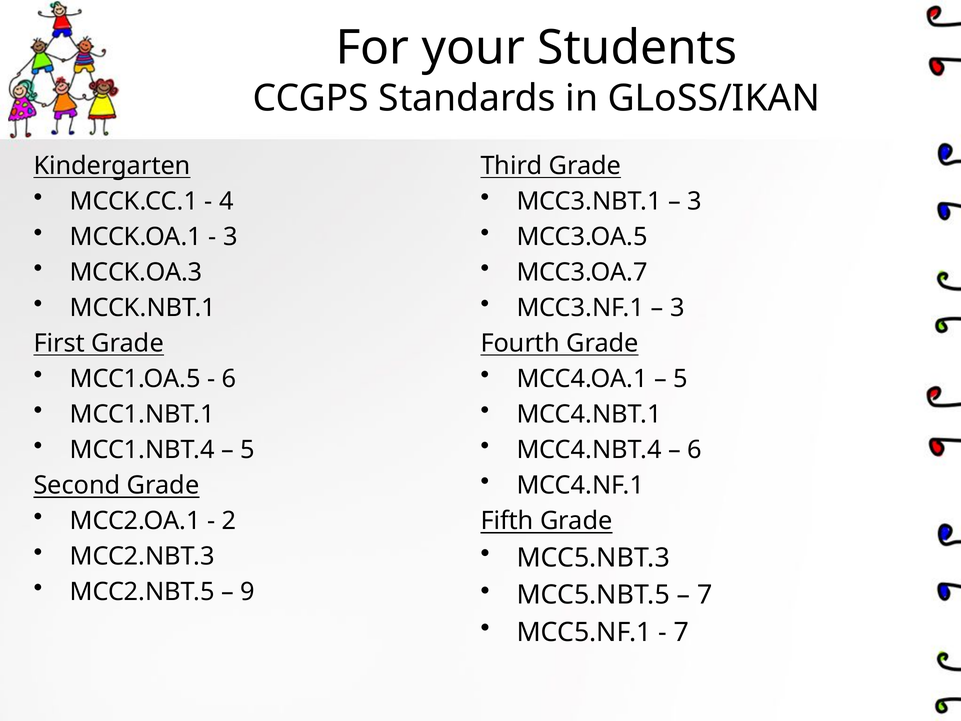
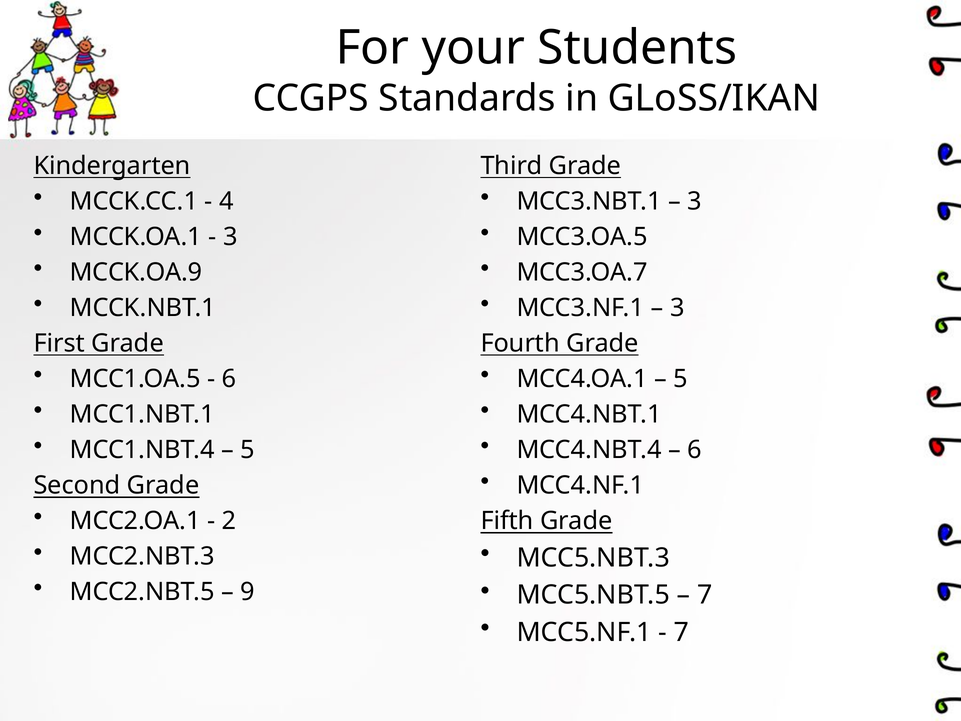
MCCK.OA.3: MCCK.OA.3 -> MCCK.OA.9
